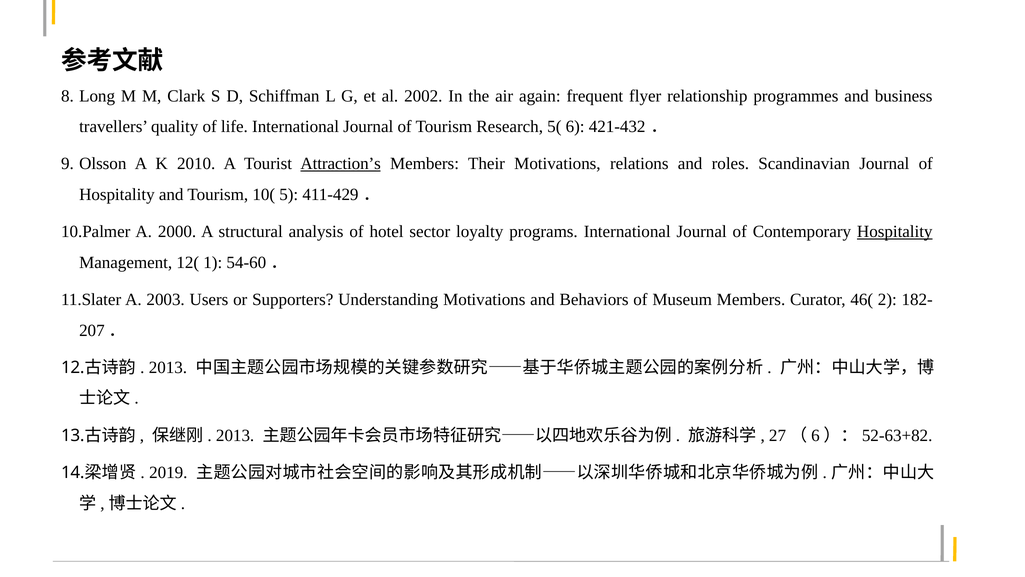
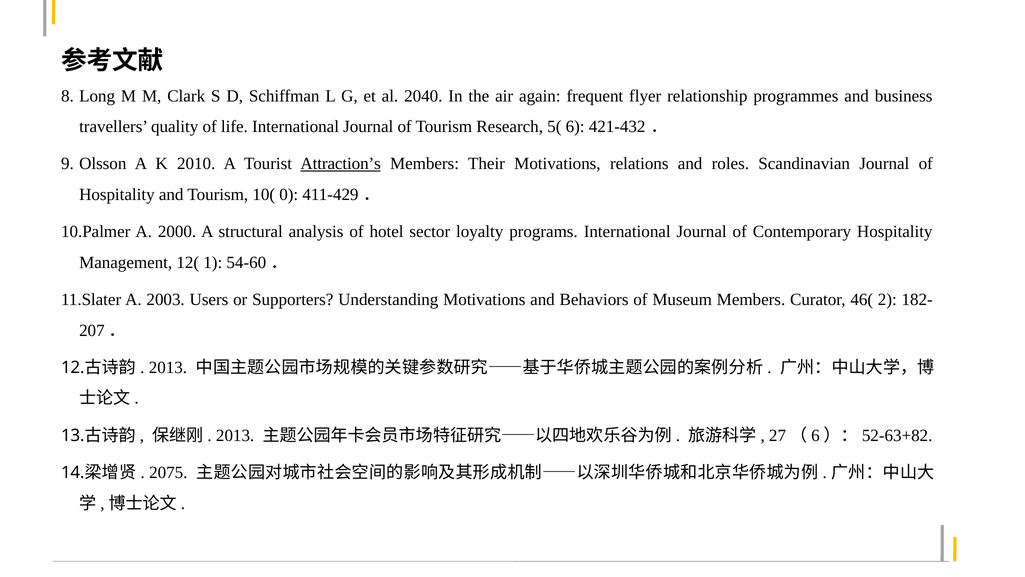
2002: 2002 -> 2040
5: 5 -> 0
Hospitality at (895, 232) underline: present -> none
2019: 2019 -> 2075
